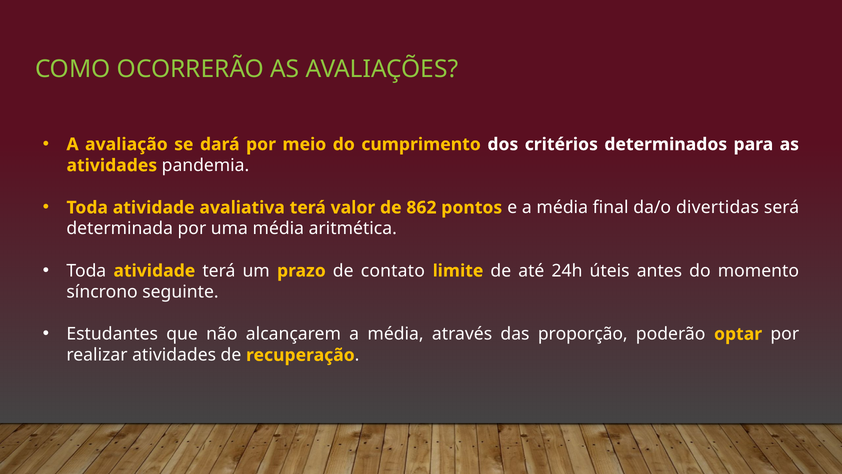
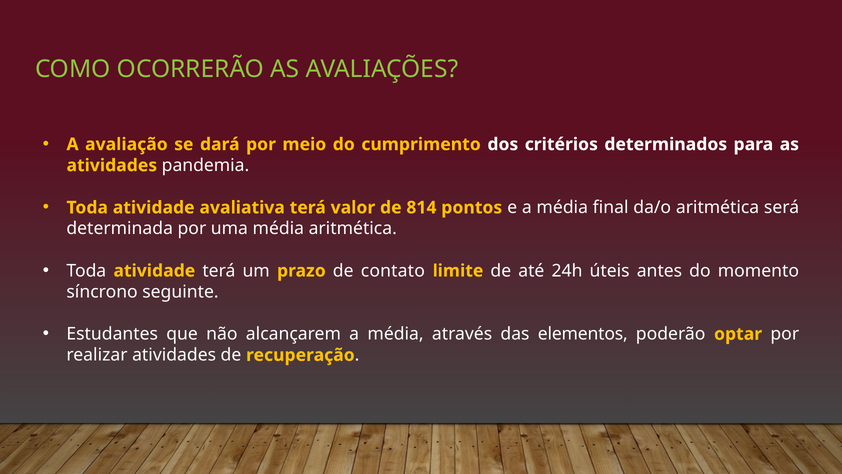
862: 862 -> 814
da/o divertidas: divertidas -> aritmética
proporção: proporção -> elementos
